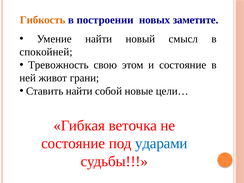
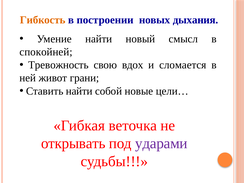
заметите: заметите -> дыхания
этом: этом -> вдох
и состояние: состояние -> сломается
состояние at (73, 143): состояние -> открывать
ударами colour: blue -> purple
